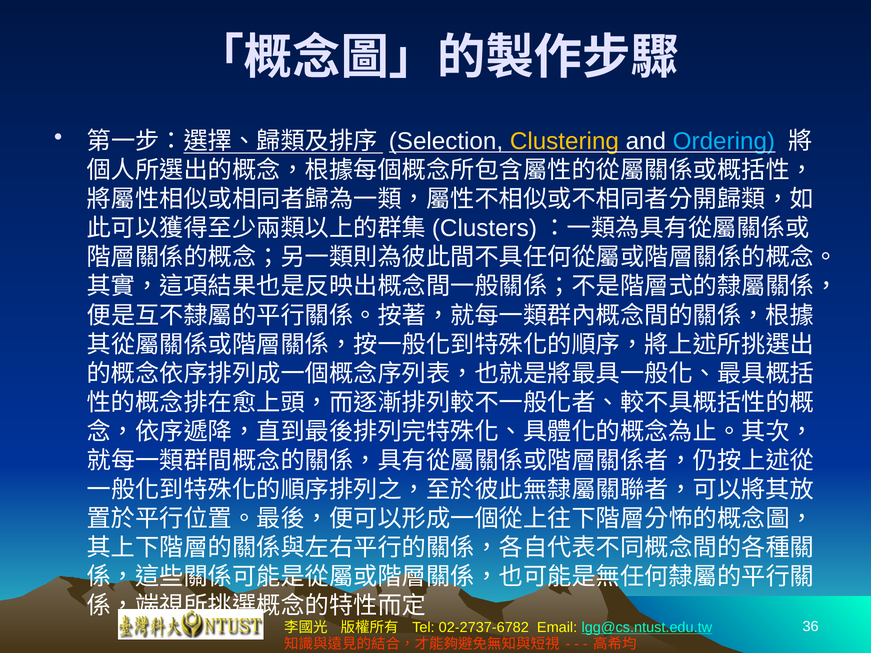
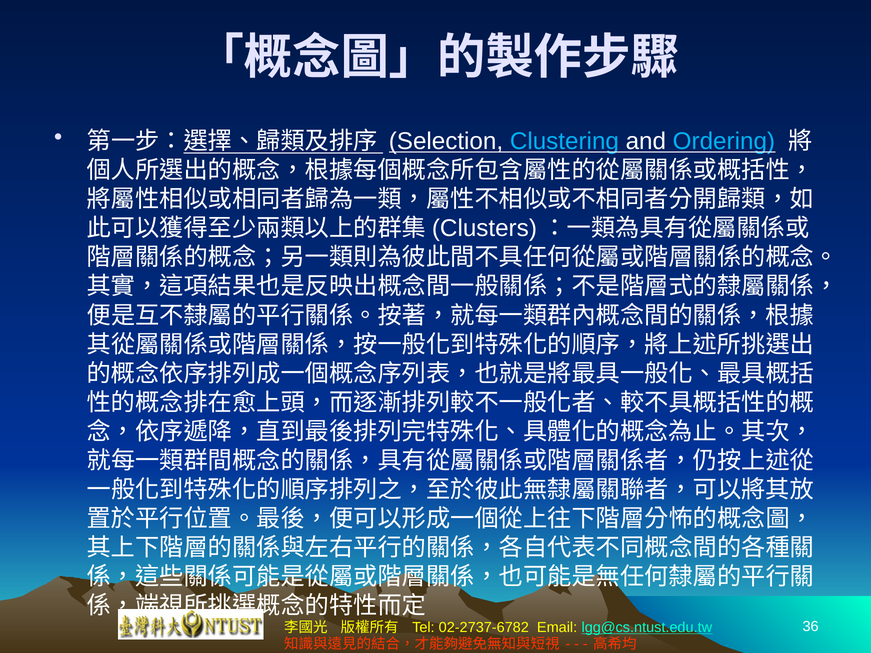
Clustering colour: yellow -> light blue
